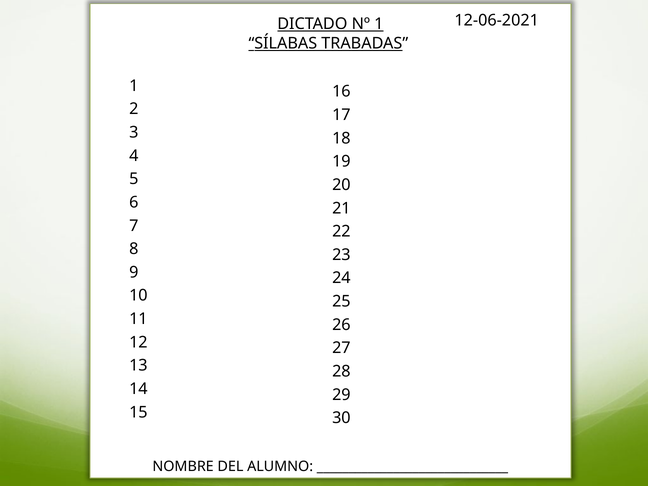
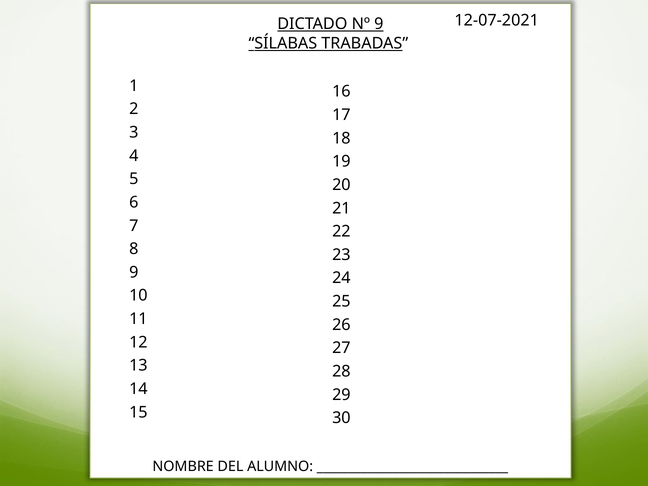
12-06-2021: 12-06-2021 -> 12-07-2021
Nº 1: 1 -> 9
